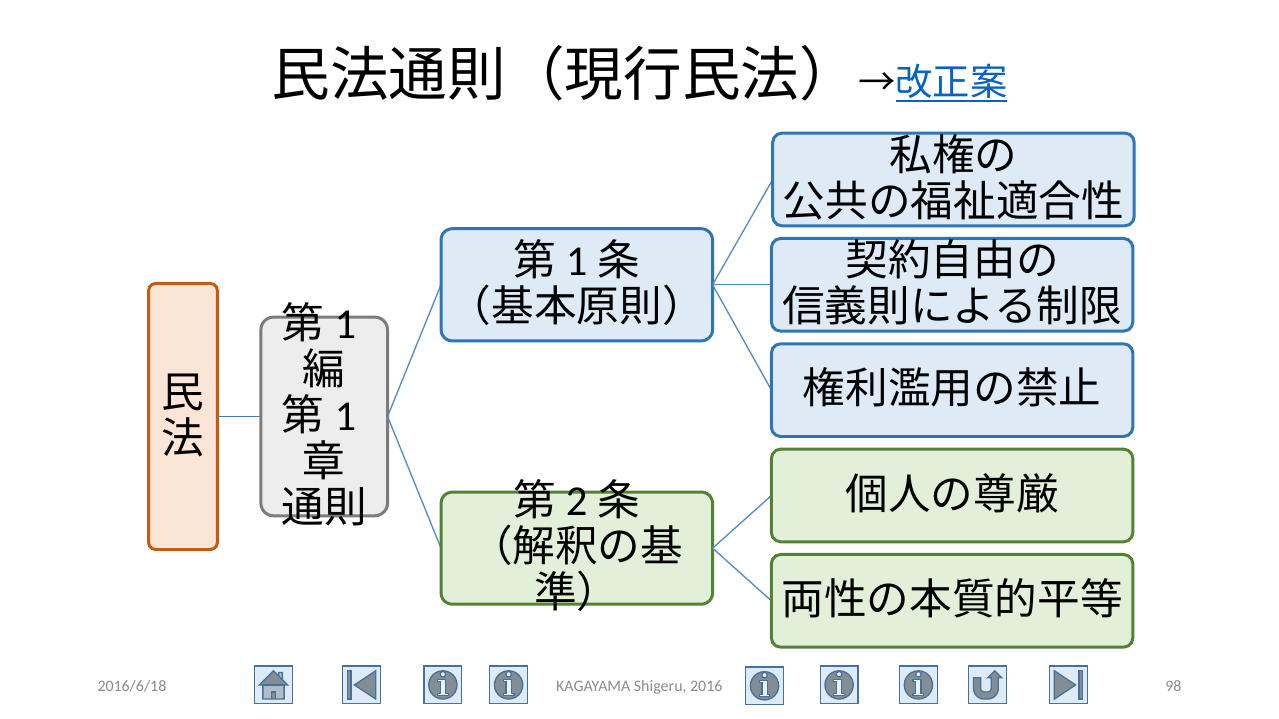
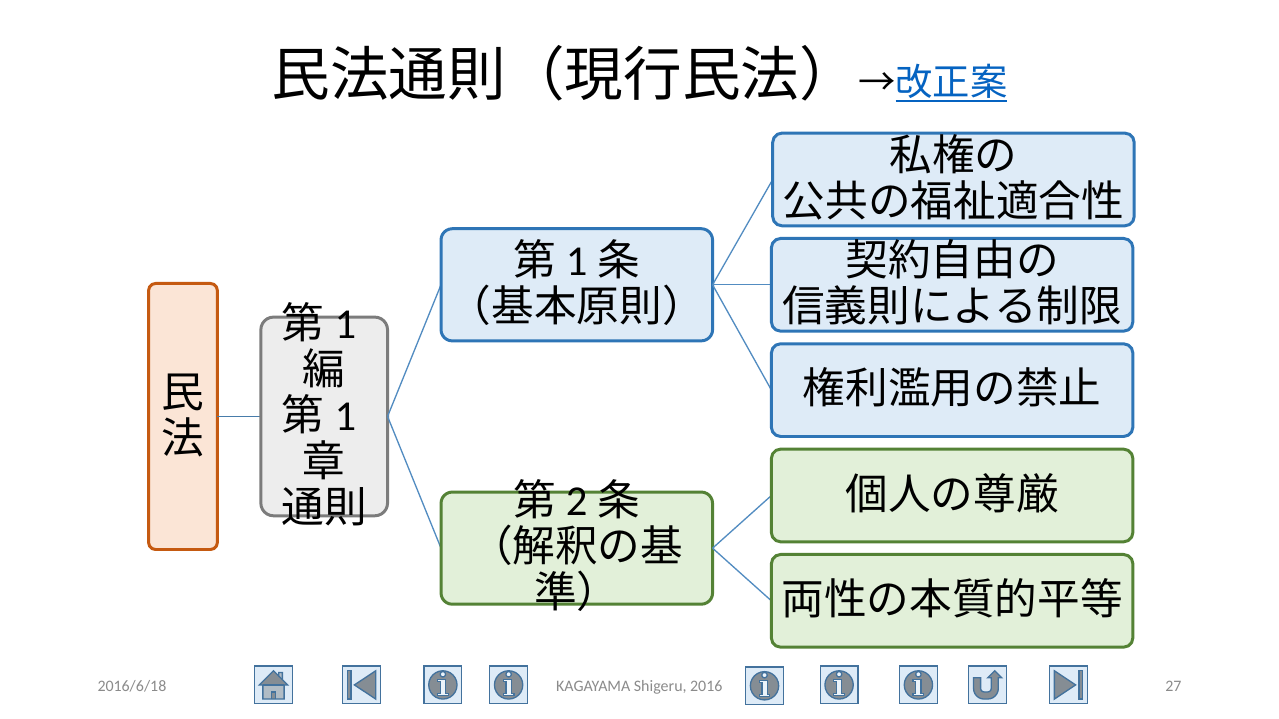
98: 98 -> 27
